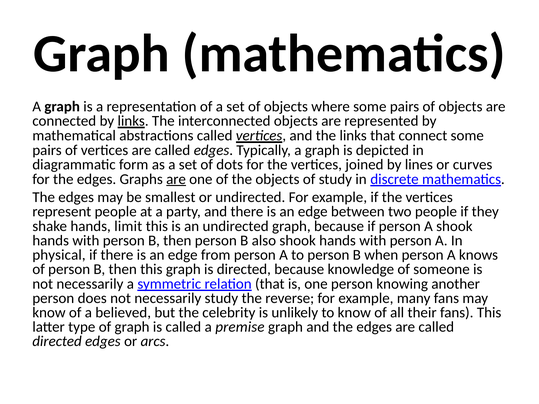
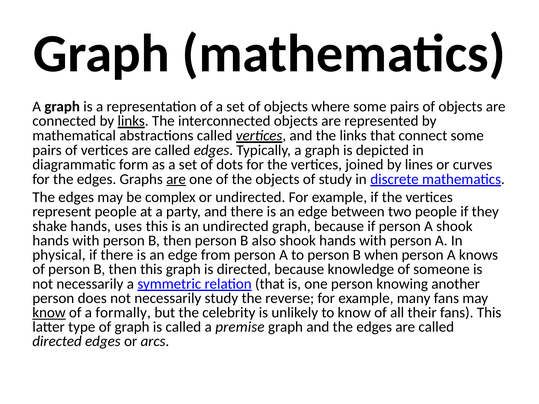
smallest: smallest -> complex
limit: limit -> uses
know at (49, 313) underline: none -> present
believed: believed -> formally
